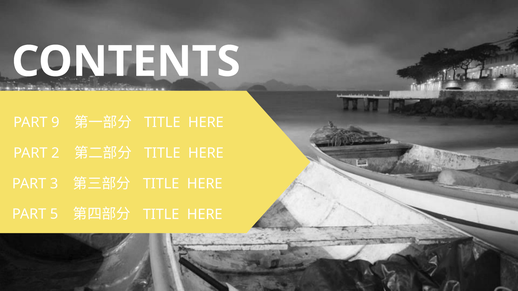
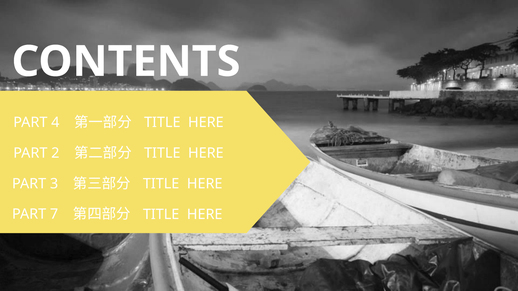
9: 9 -> 4
5: 5 -> 7
